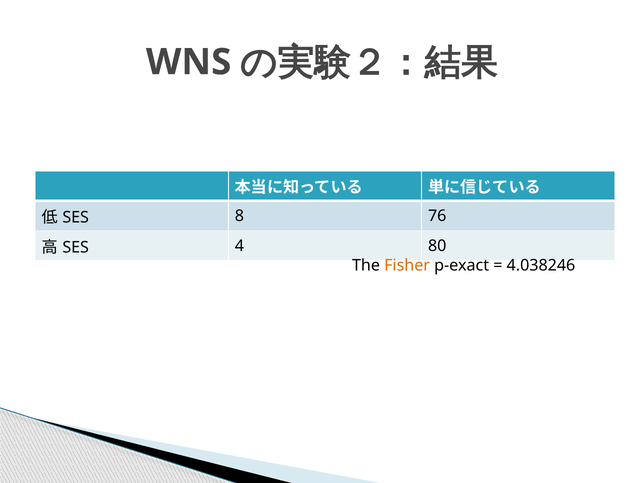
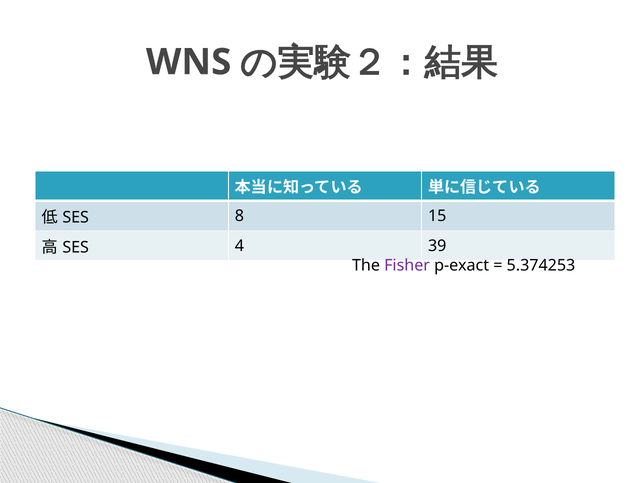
76: 76 -> 15
80: 80 -> 39
Fisher colour: orange -> purple
4.038246: 4.038246 -> 5.374253
